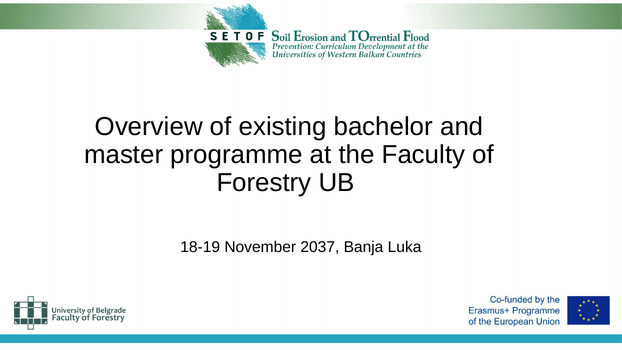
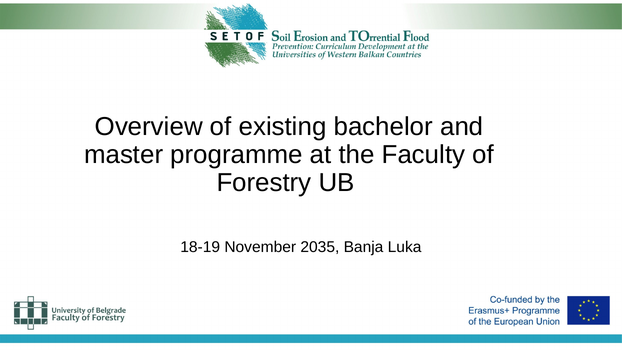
2037: 2037 -> 2035
